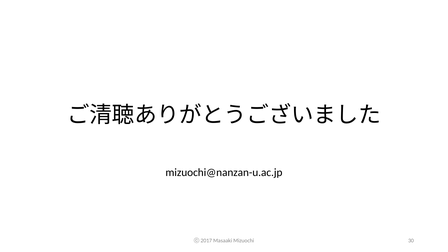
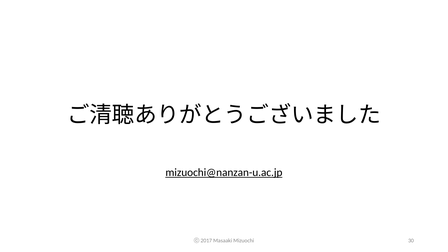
mizuochi@nanzan-u.ac.jp underline: none -> present
